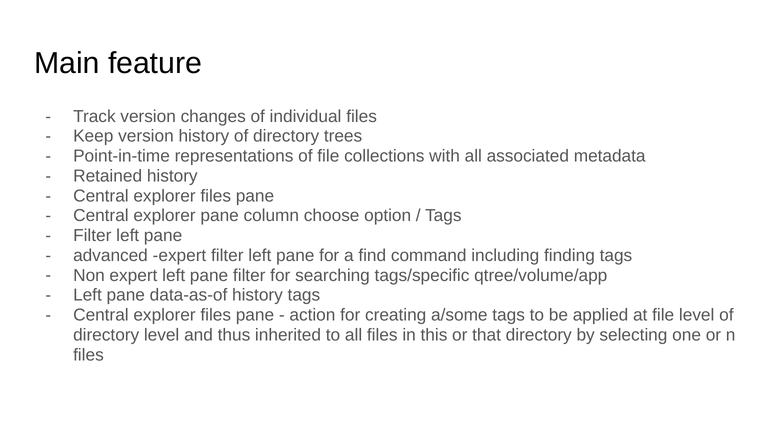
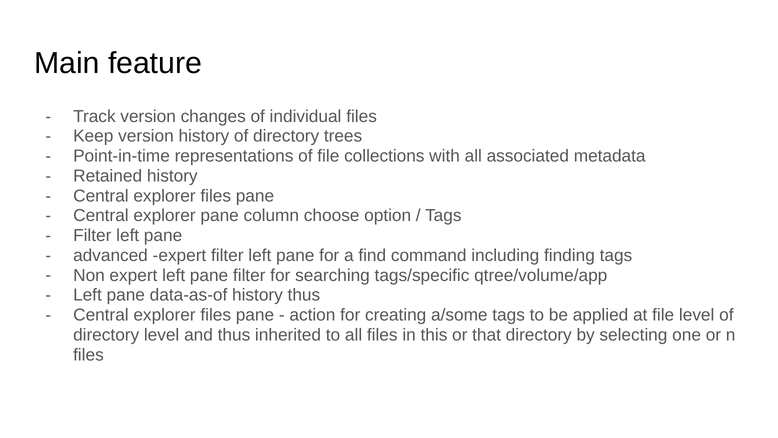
history tags: tags -> thus
